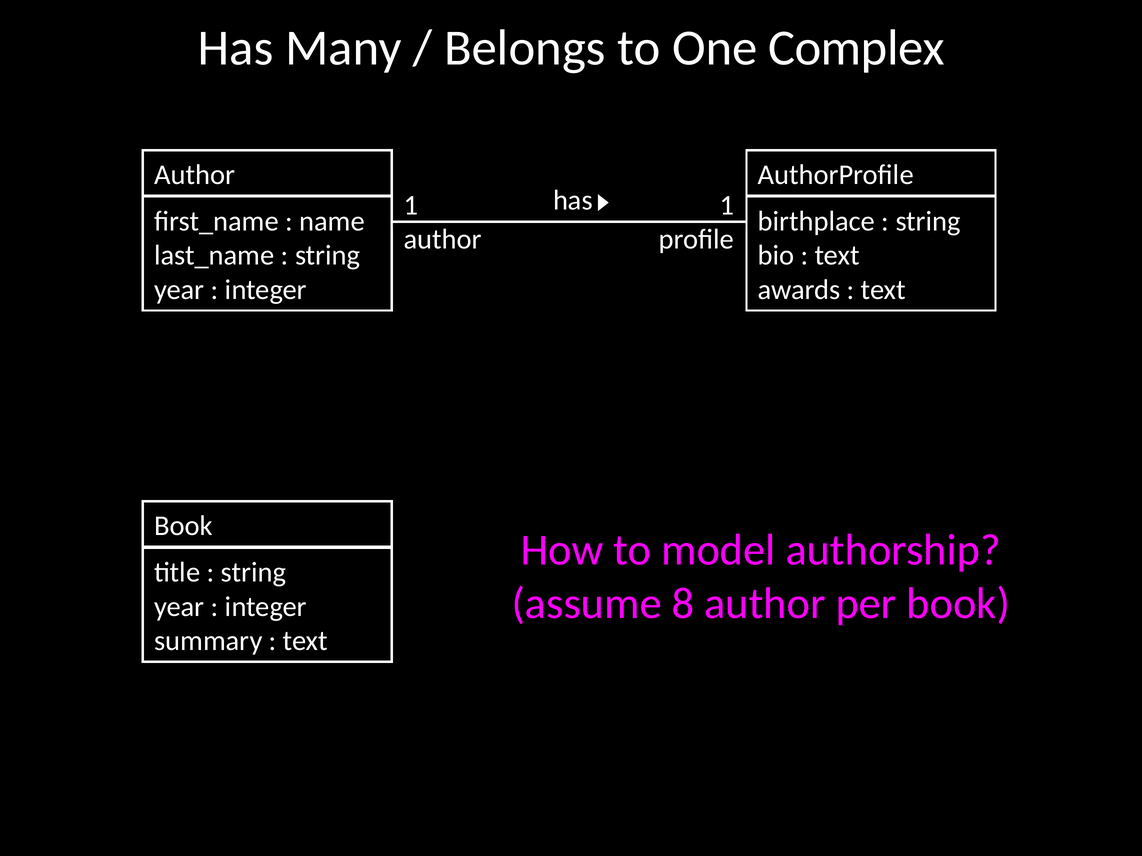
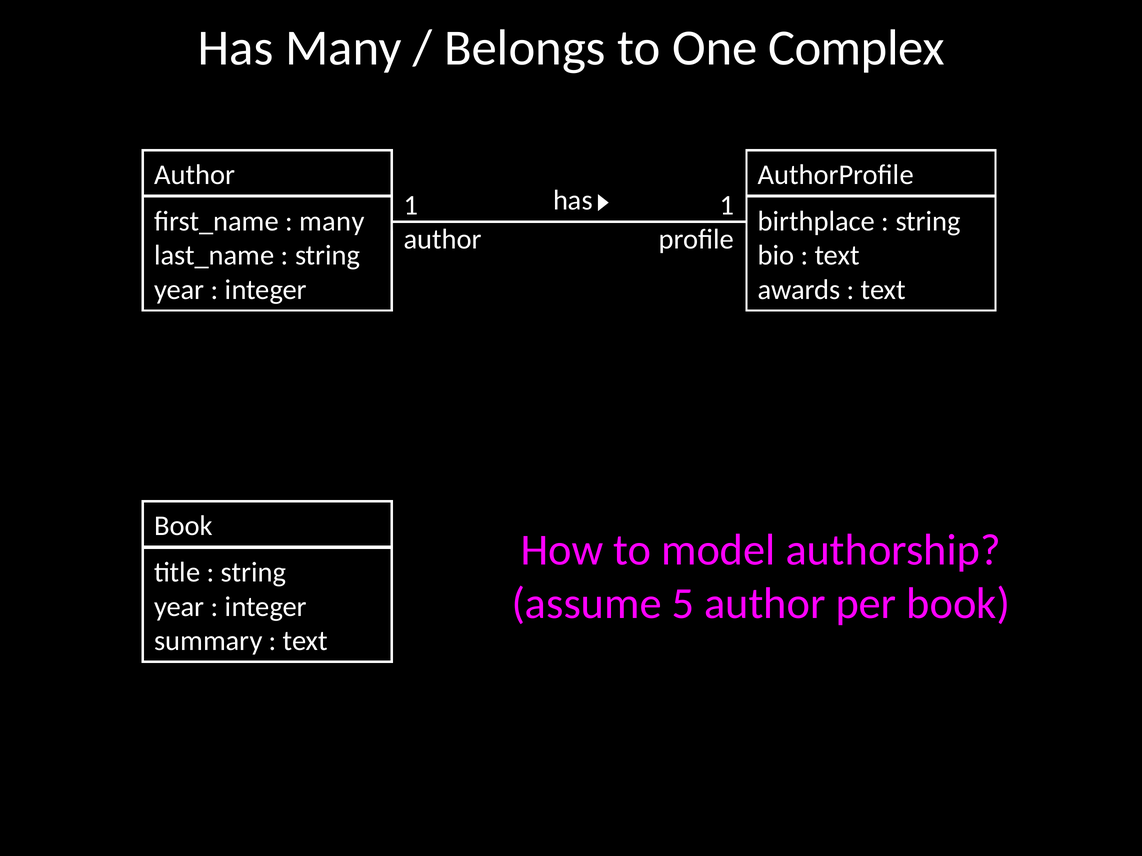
name at (332, 221): name -> many
8: 8 -> 5
